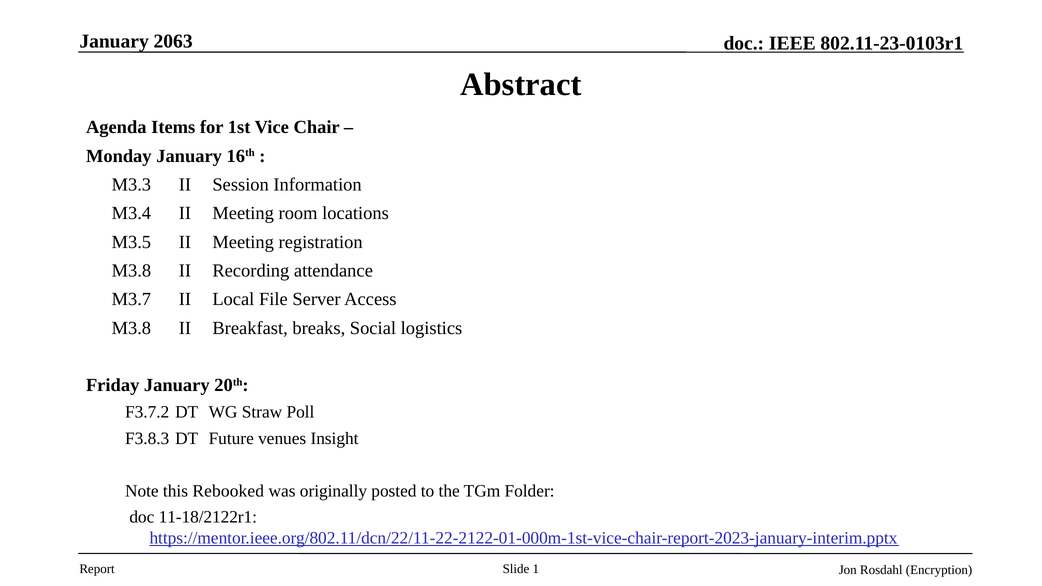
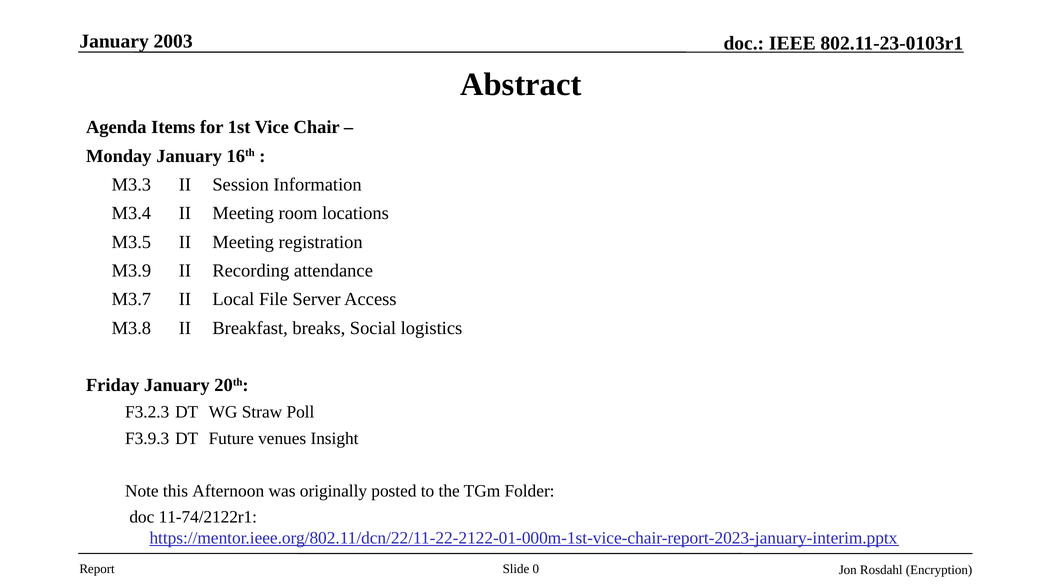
2063: 2063 -> 2003
M3.8 at (131, 271): M3.8 -> M3.9
F3.7.2: F3.7.2 -> F3.2.3
F3.8.3: F3.8.3 -> F3.9.3
Rebooked: Rebooked -> Afternoon
11-18/2122r1: 11-18/2122r1 -> 11-74/2122r1
1: 1 -> 0
